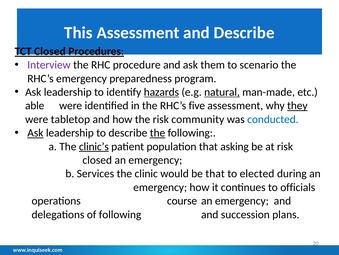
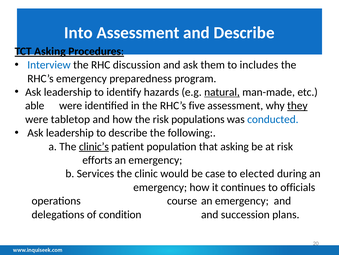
This: This -> Into
TCT Closed: Closed -> Asking
Interview colour: purple -> blue
procedure: procedure -> discussion
scenario: scenario -> includes
hazards underline: present -> none
community: community -> populations
Ask at (35, 133) underline: present -> none
the at (158, 133) underline: present -> none
closed at (97, 160): closed -> efforts
be that: that -> case
of following: following -> condition
